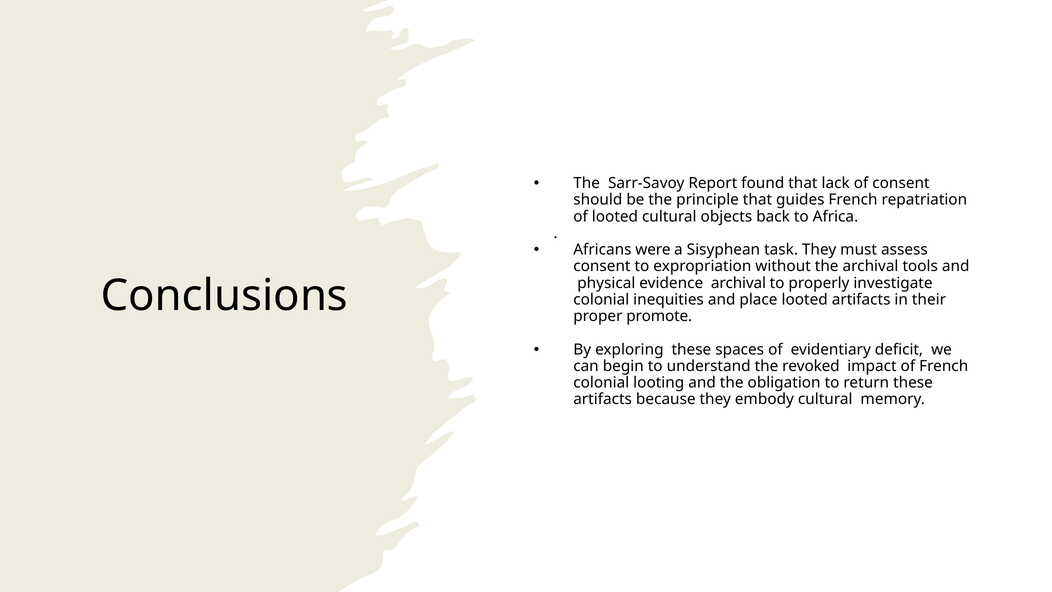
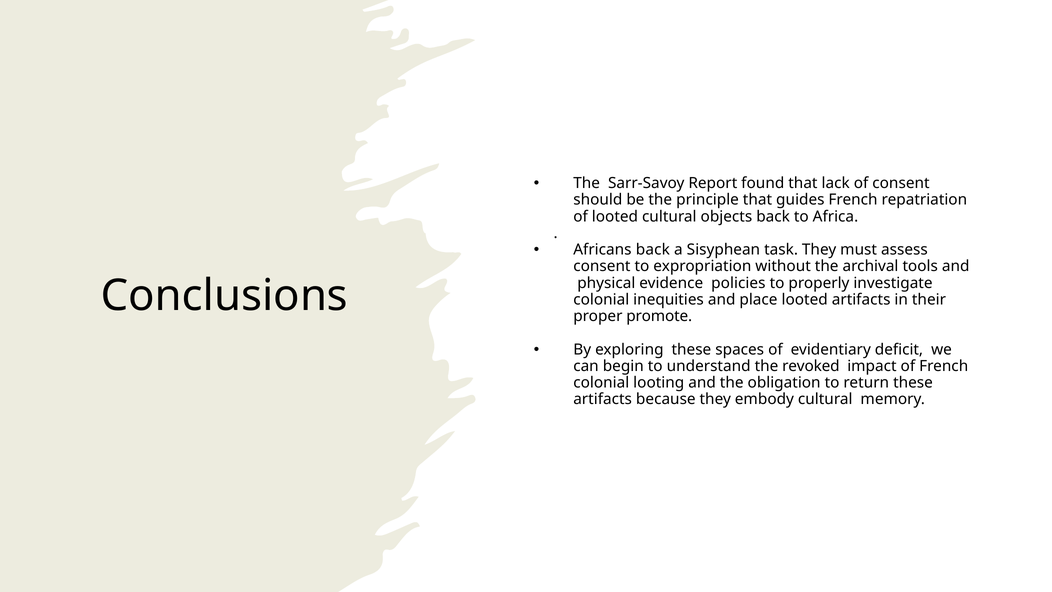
Africans were: were -> back
evidence archival: archival -> policies
